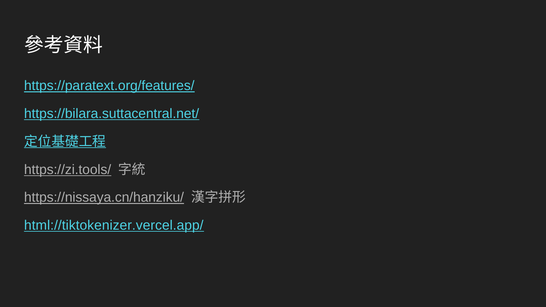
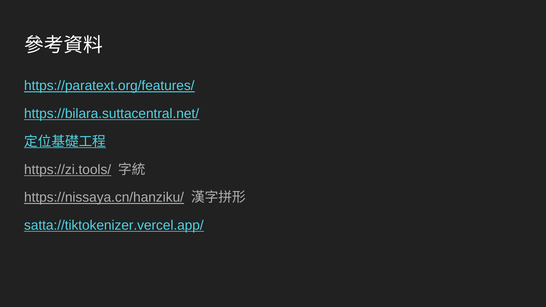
html://tiktokenizer.vercel.app/: html://tiktokenizer.vercel.app/ -> satta://tiktokenizer.vercel.app/
